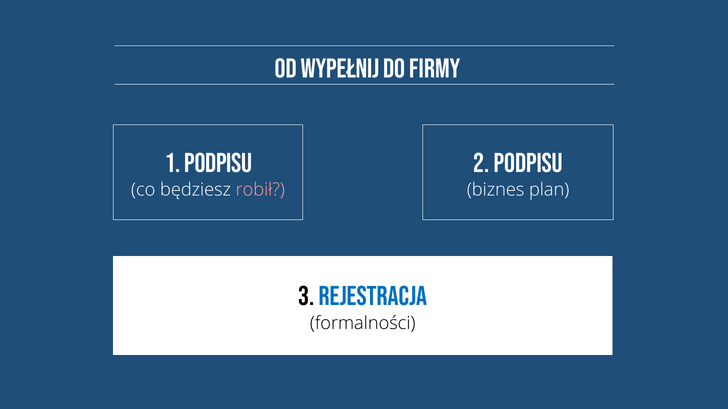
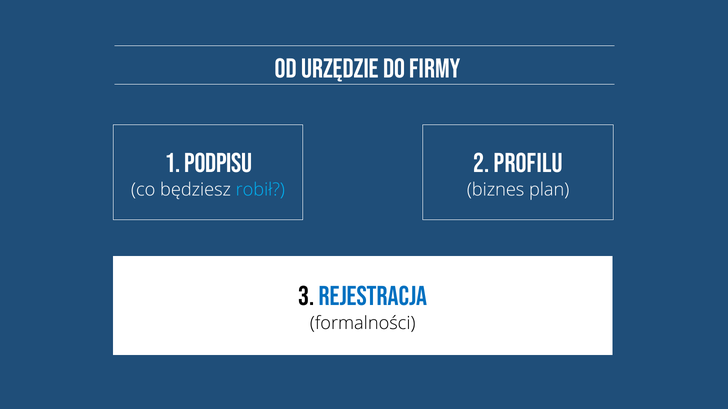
wypełnij: wypełnij -> urzędzie
2 podpisu: podpisu -> profilu
robił colour: pink -> light blue
